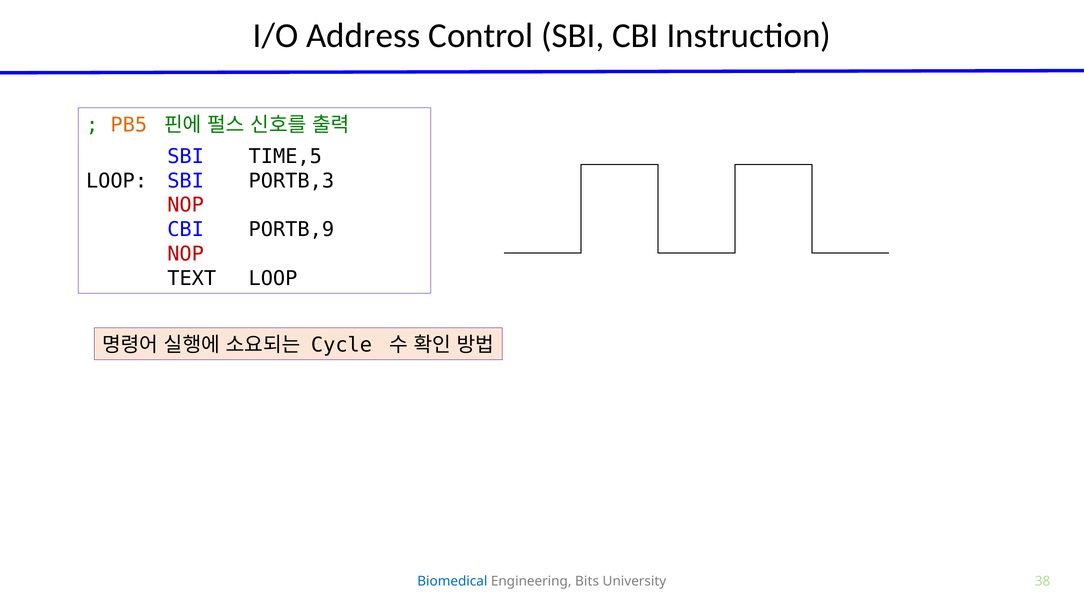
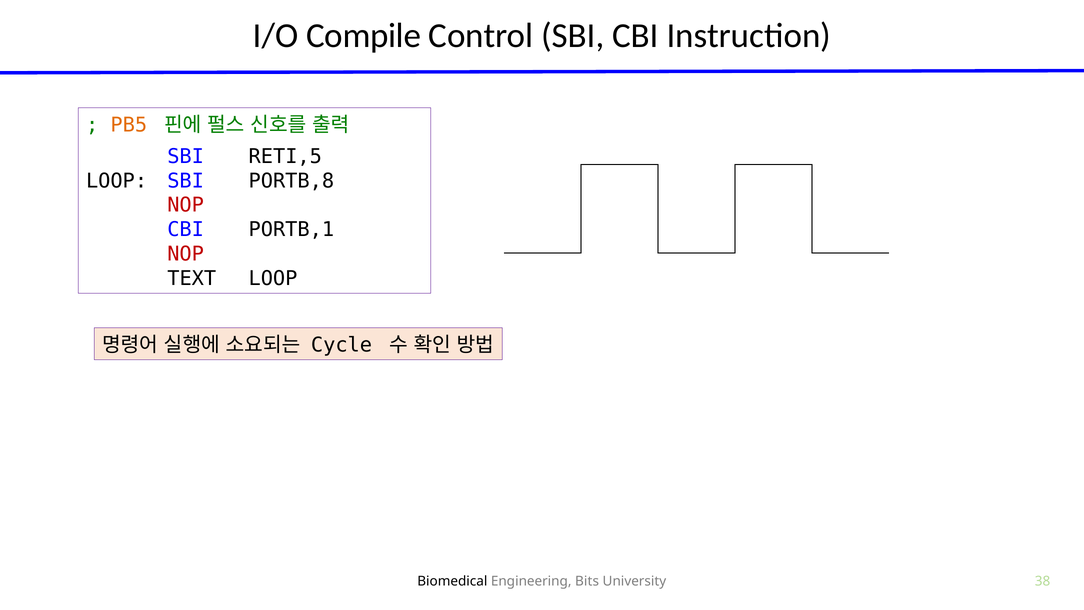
Address: Address -> Compile
TIME,5: TIME,5 -> RETI,5
PORTB,3: PORTB,3 -> PORTB,8
PORTB,9: PORTB,9 -> PORTB,1
Biomedical colour: blue -> black
